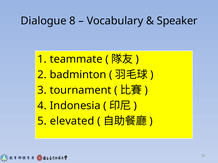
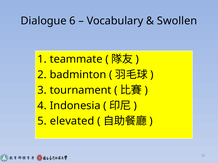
8: 8 -> 6
Speaker: Speaker -> Swollen
